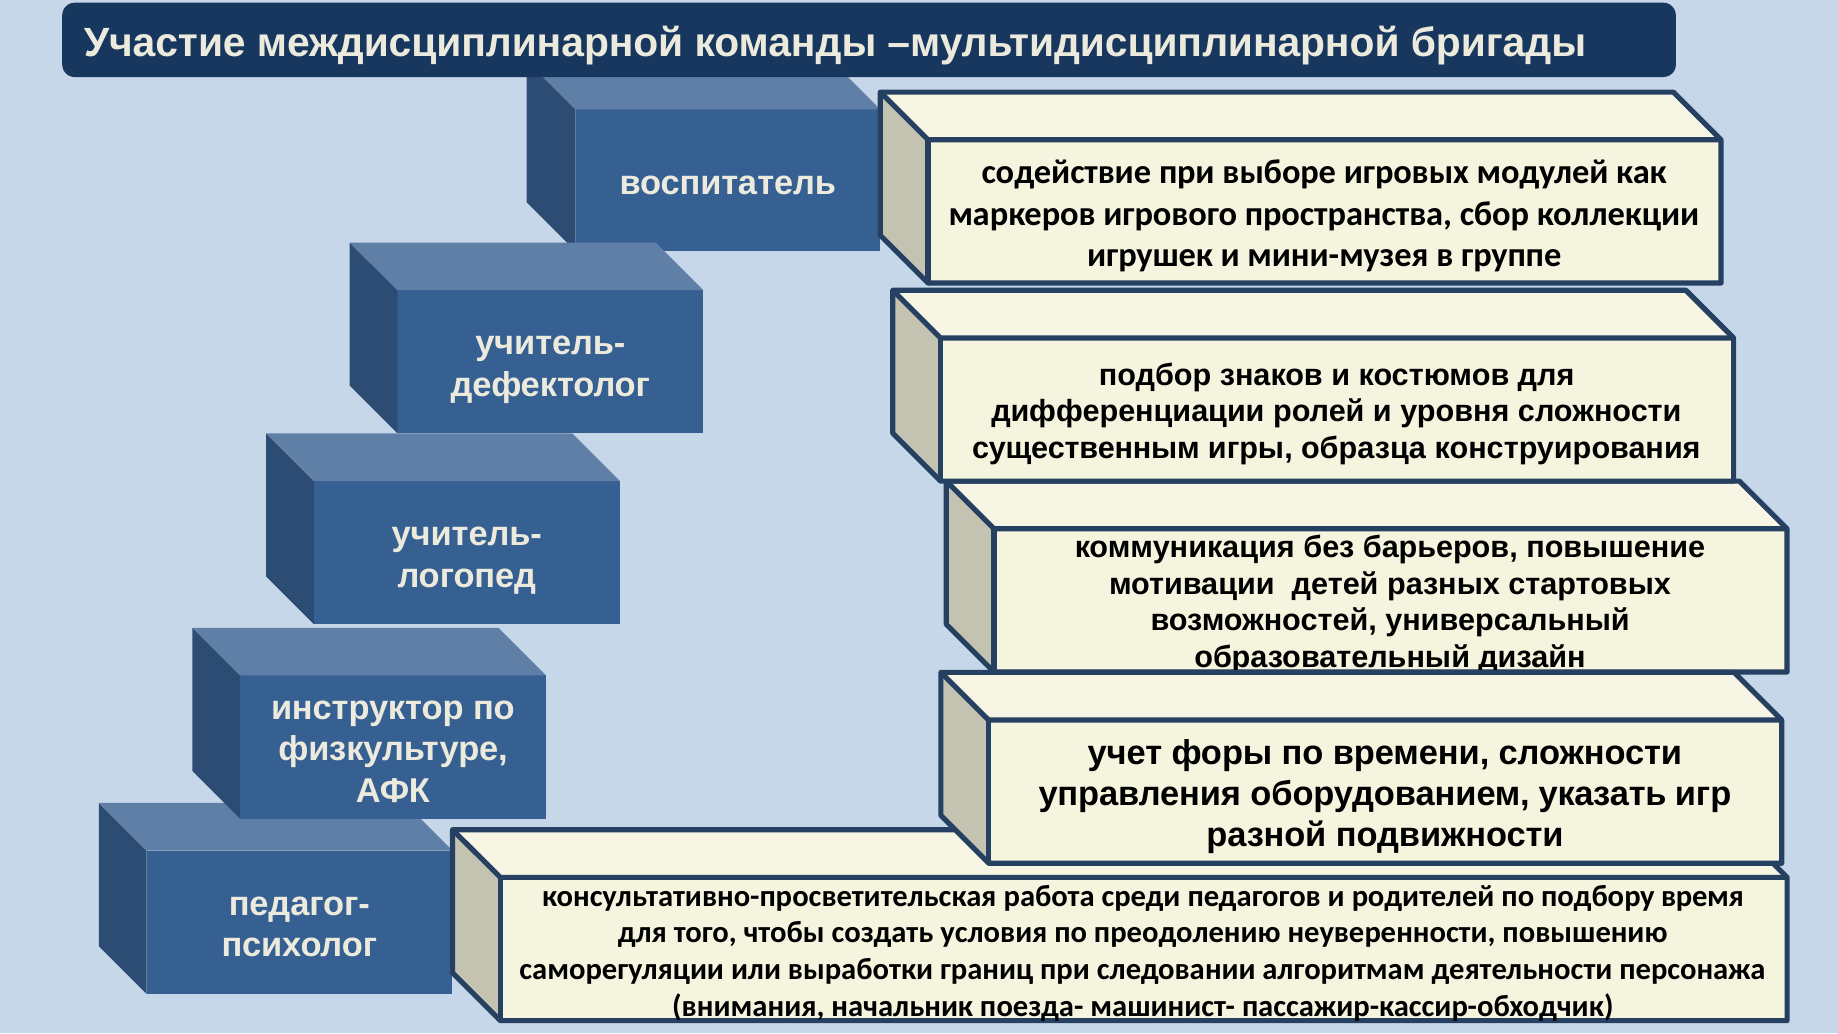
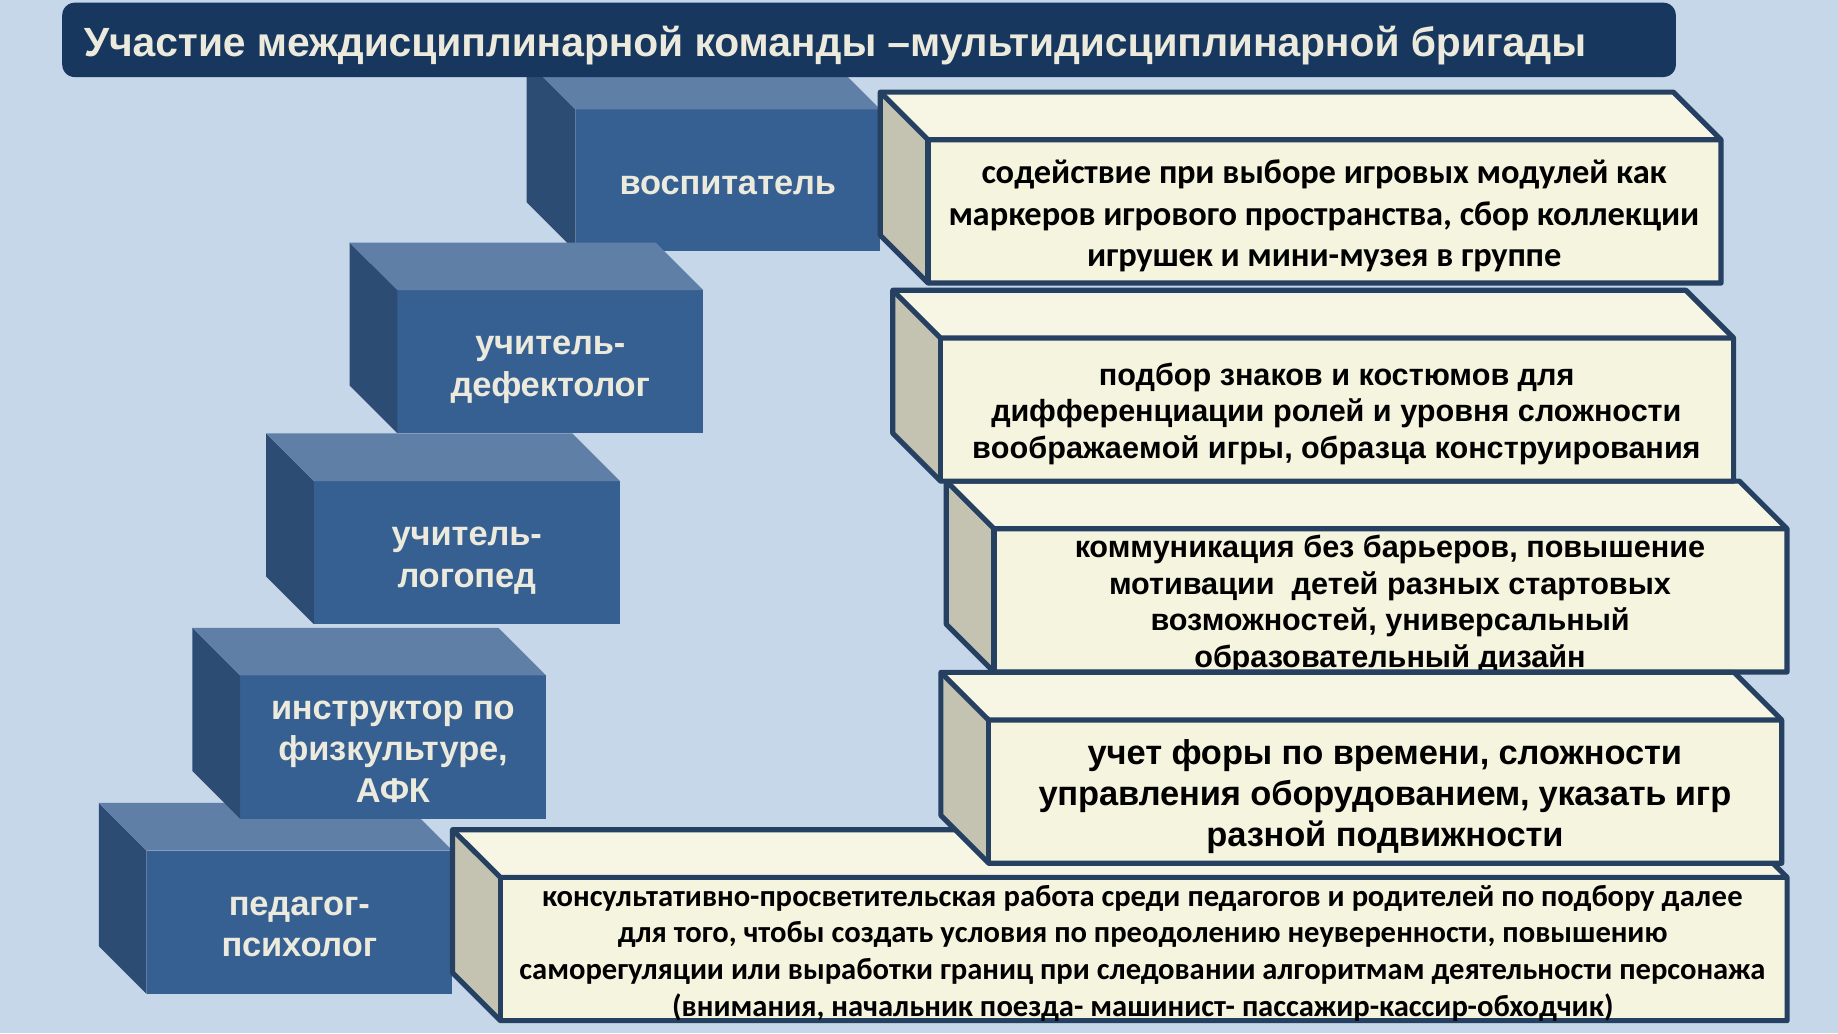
существенным: существенным -> воображаемой
время: время -> далее
